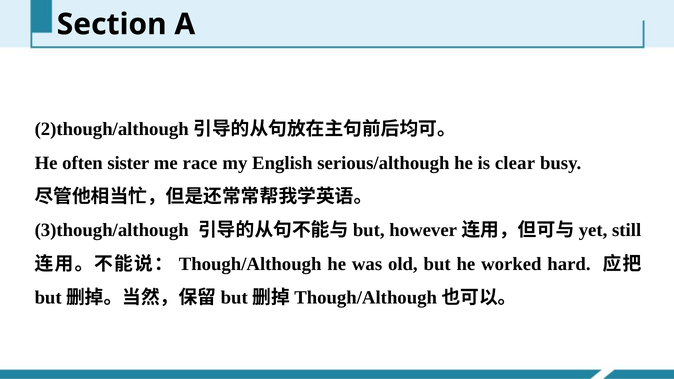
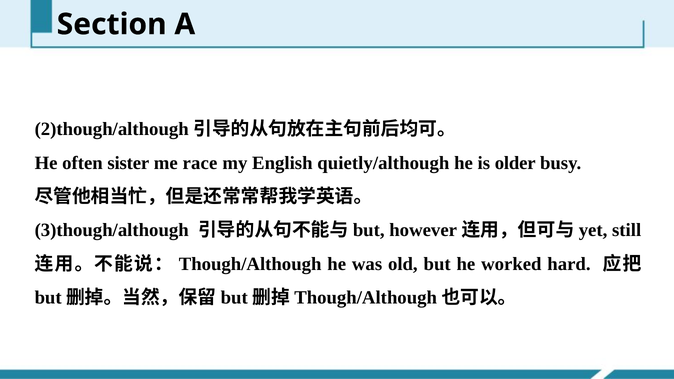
serious/although: serious/although -> quietly/although
clear: clear -> older
